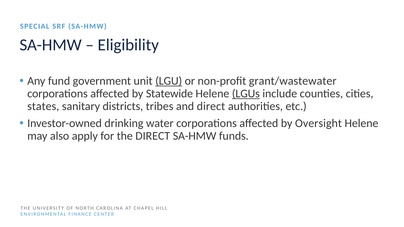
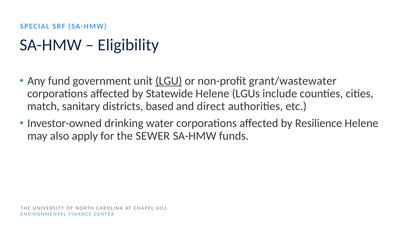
LGUs underline: present -> none
states: states -> match
tribes: tribes -> based
Oversight: Oversight -> Resilience
the DIRECT: DIRECT -> SEWER
